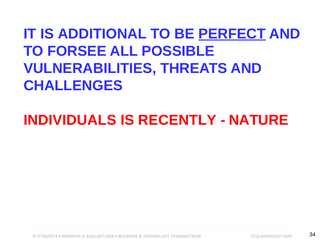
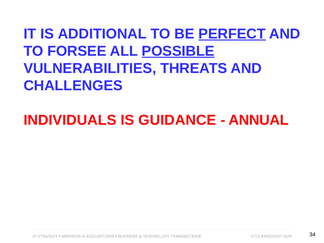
POSSIBLE underline: none -> present
RECENTLY: RECENTLY -> GUIDANCE
NATURE: NATURE -> ANNUAL
